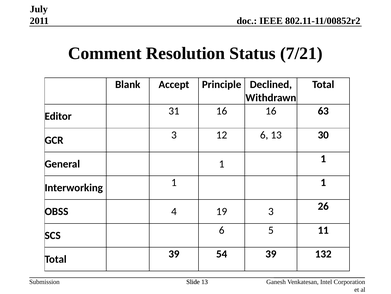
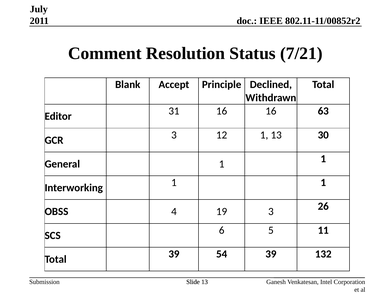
12 6: 6 -> 1
